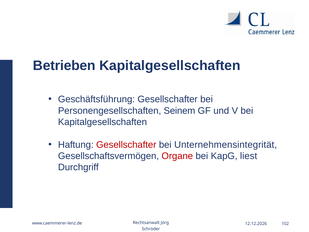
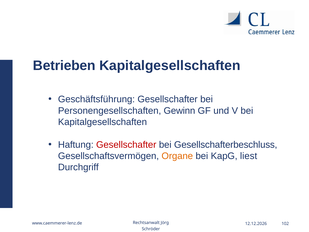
Seinem: Seinem -> Gewinn
Unternehmensintegrität: Unternehmensintegrität -> Gesellschafterbeschluss
Organe colour: red -> orange
